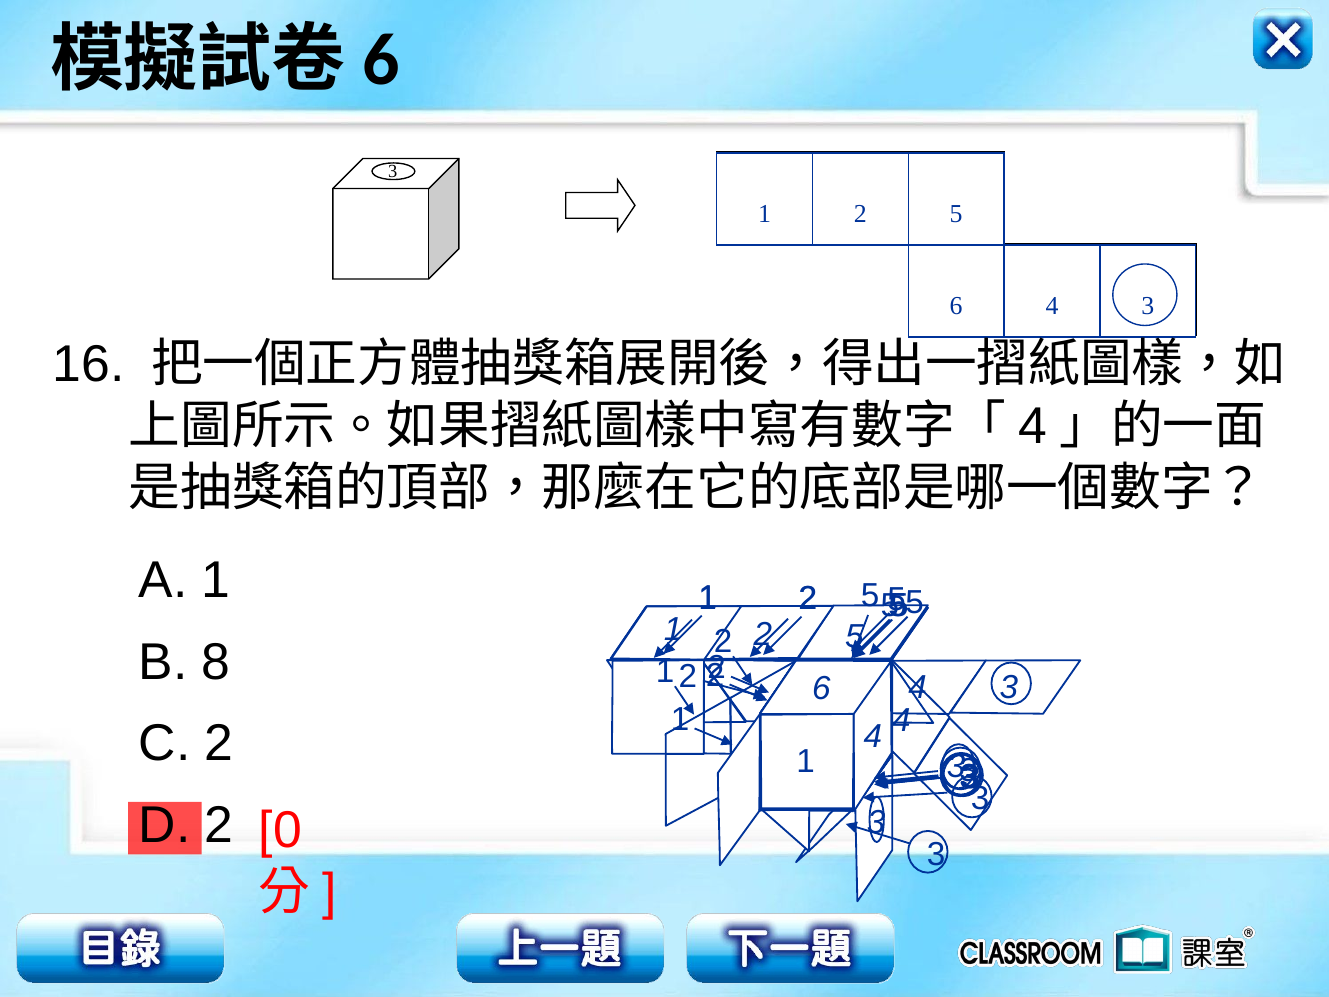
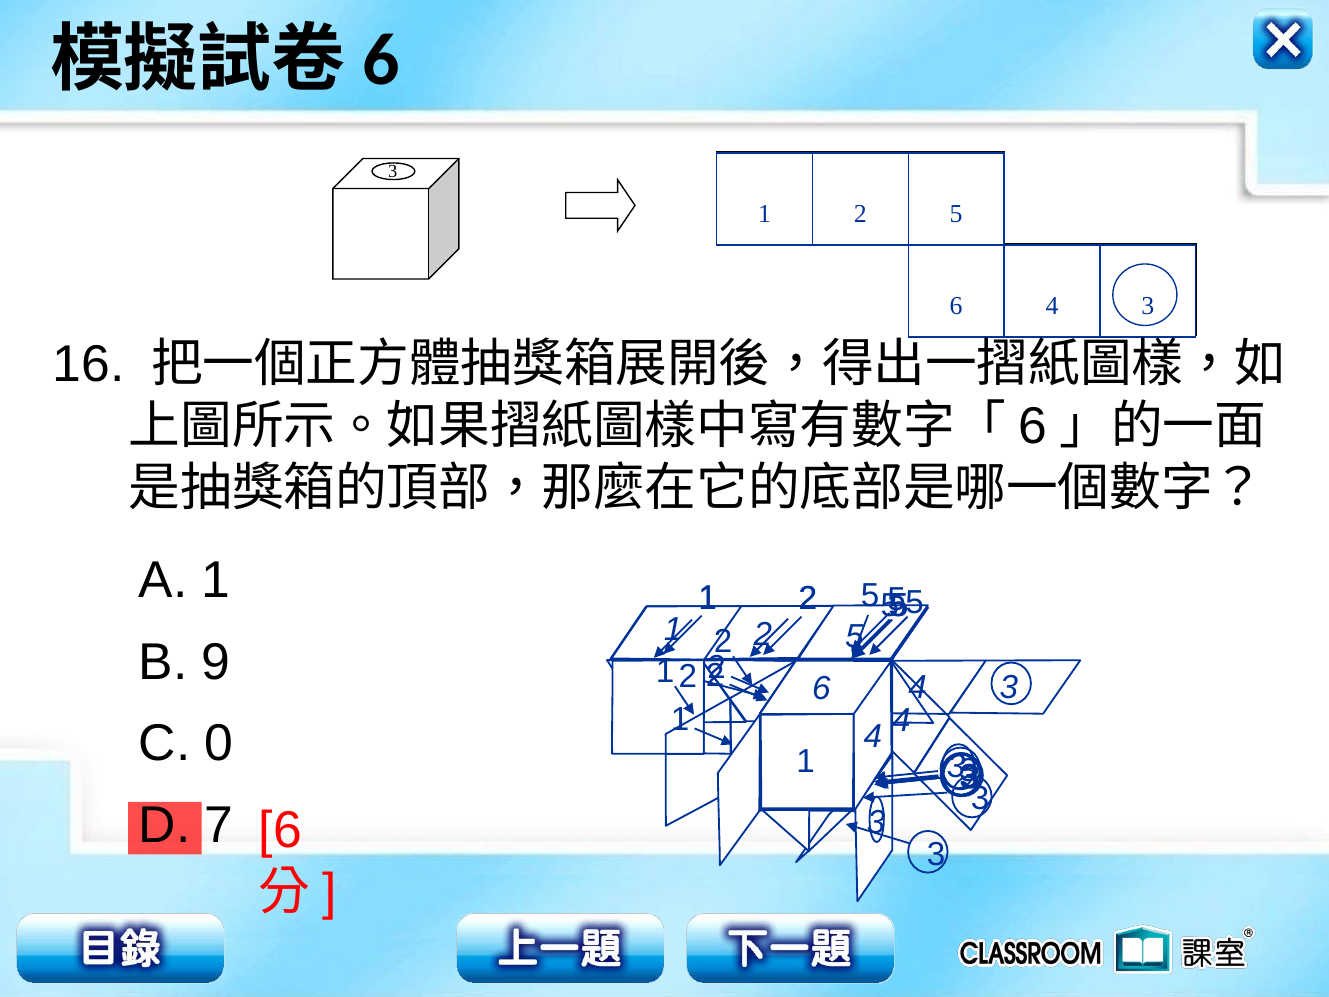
4 at (1033, 427): 4 -> 6
8: 8 -> 9
C 2: 2 -> 0
D 2: 2 -> 7
0 at (280, 830): 0 -> 6
